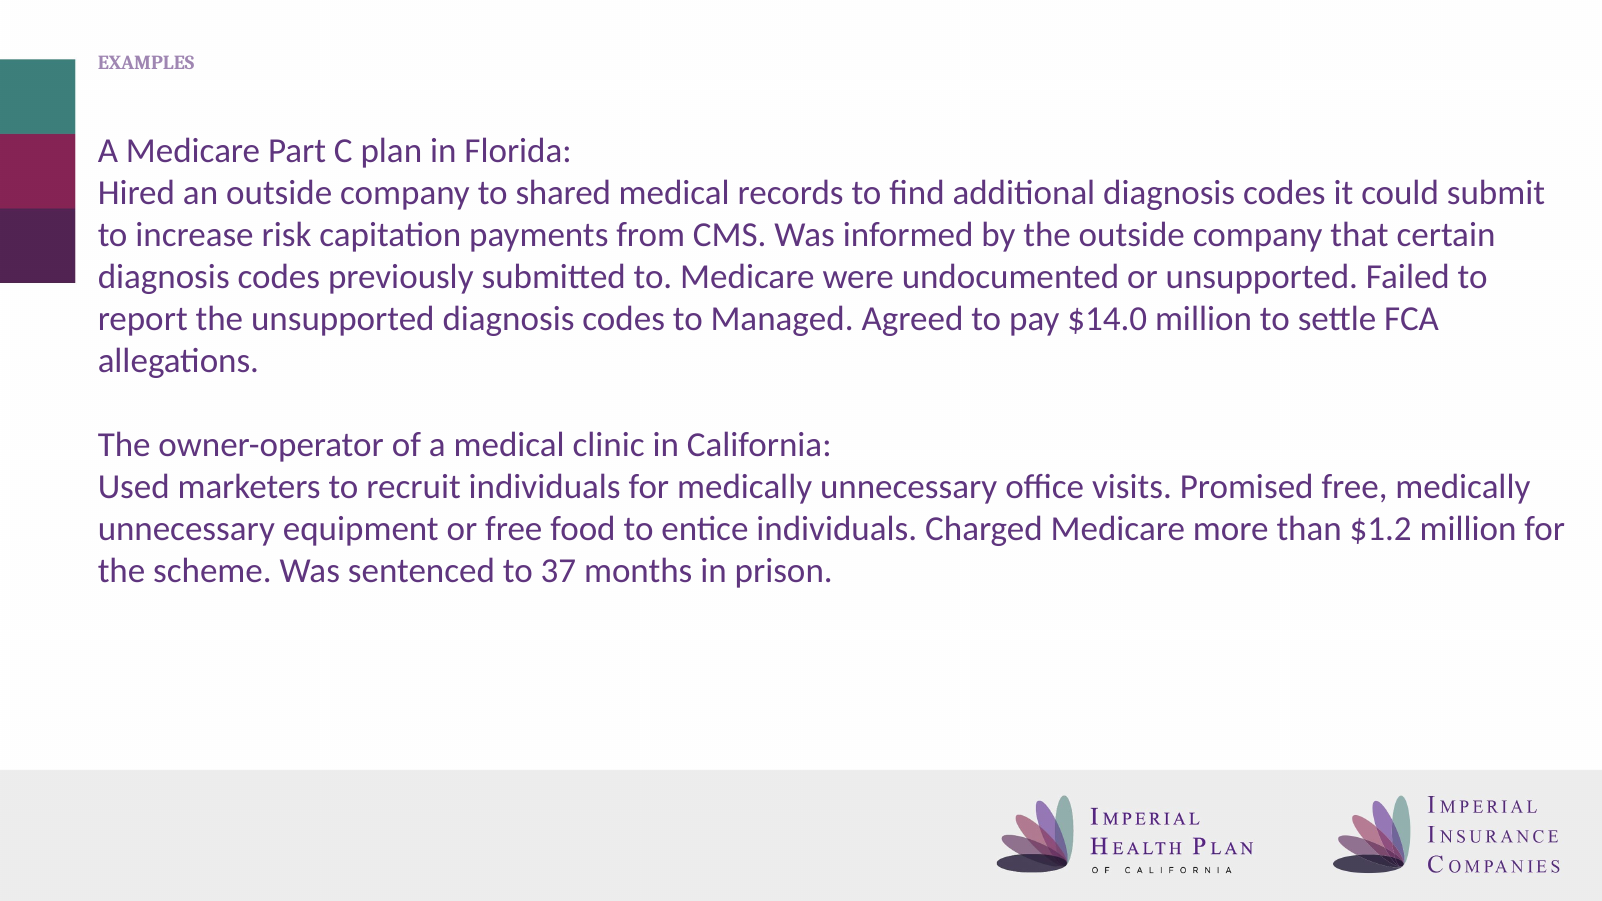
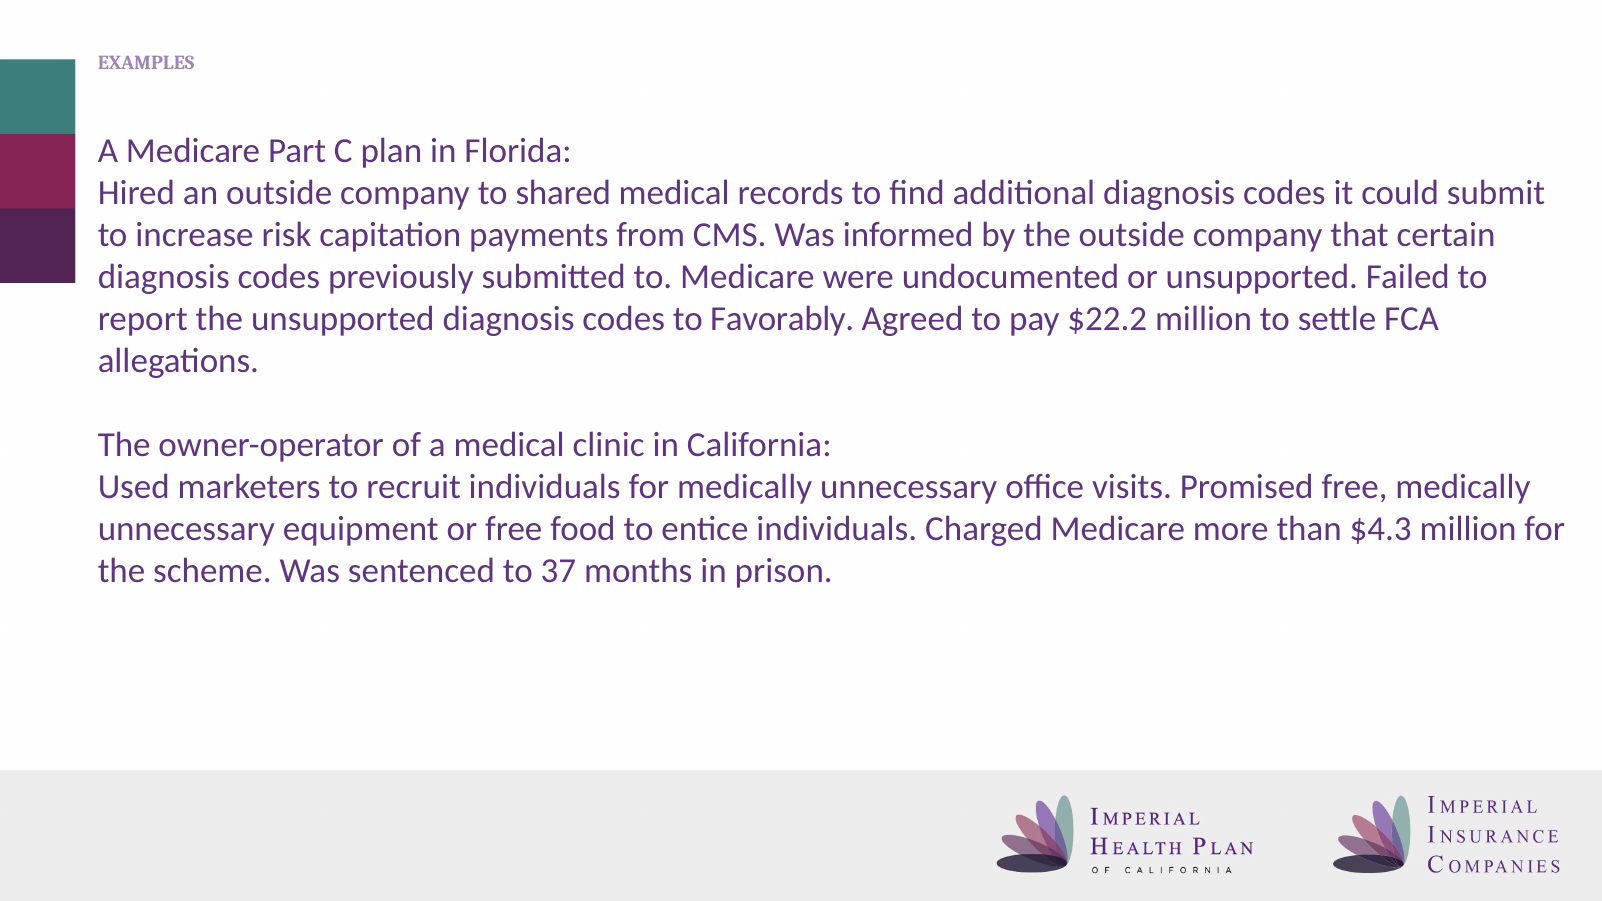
Managed: Managed -> Favorably
$14.0: $14.0 -> $22.2
$1.2: $1.2 -> $4.3
